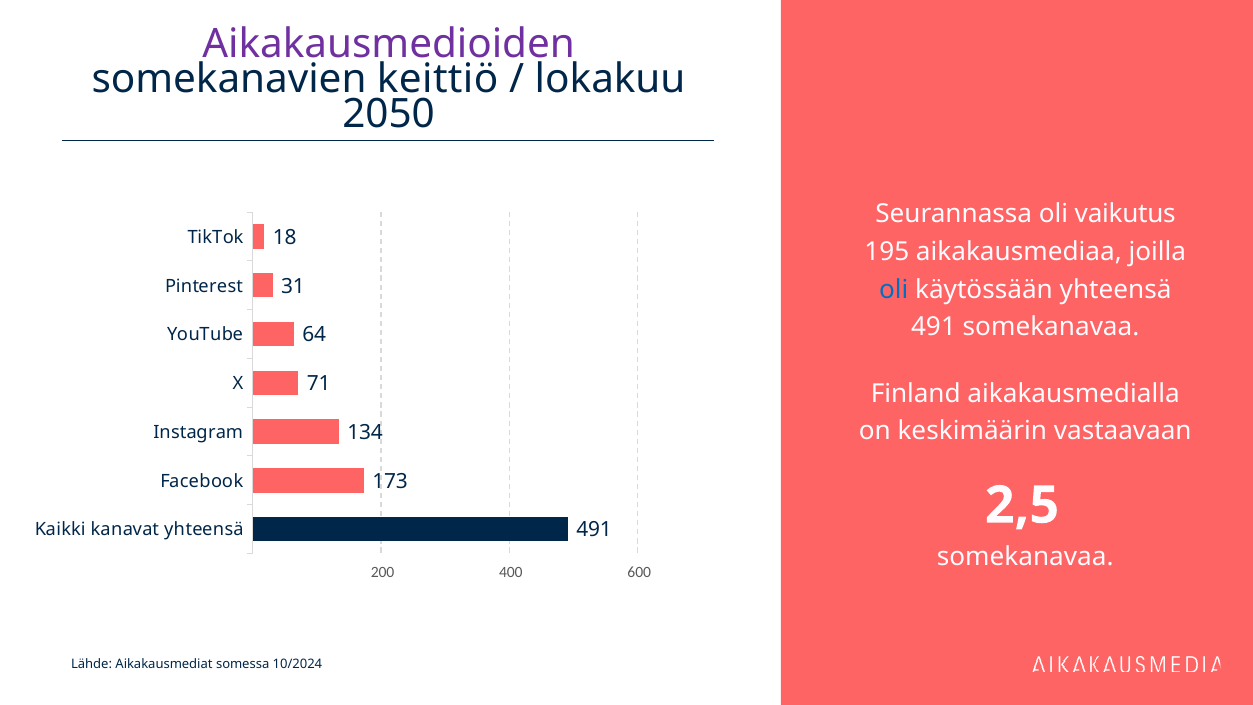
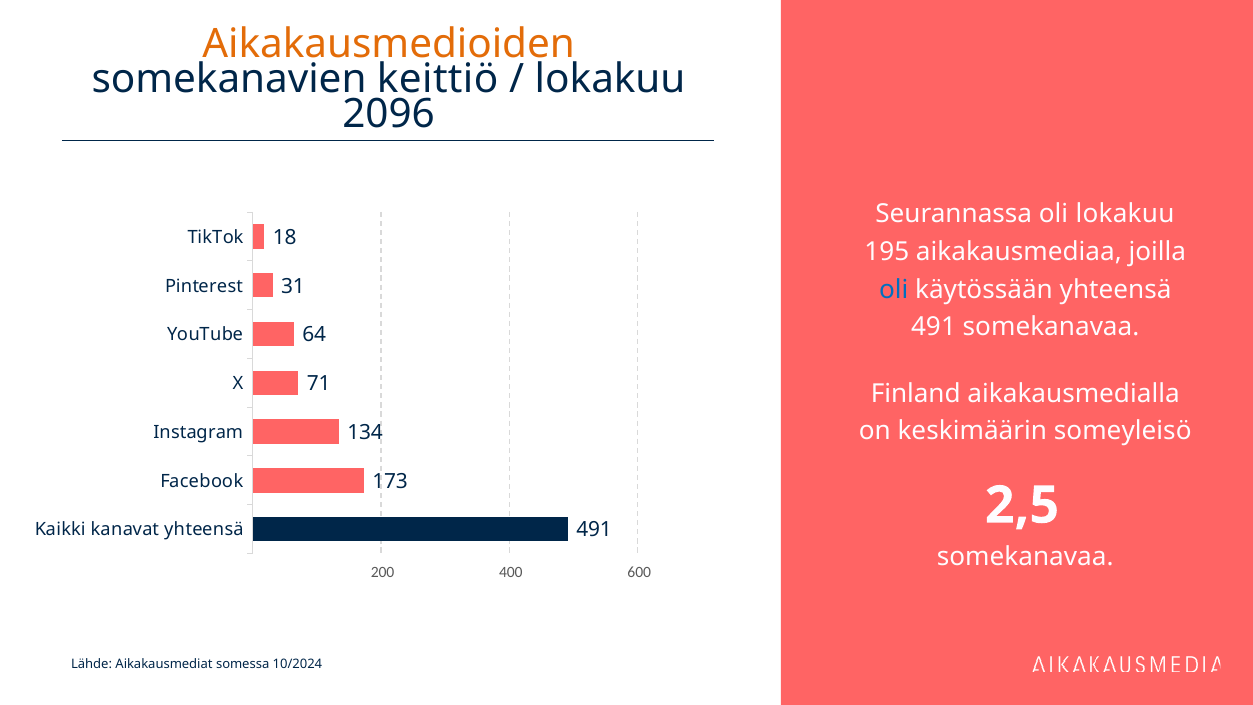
Aikakausmedioiden colour: purple -> orange
2050: 2050 -> 2096
oli vaikutus: vaikutus -> lokakuu
vastaavaan: vastaavaan -> someyleisö
